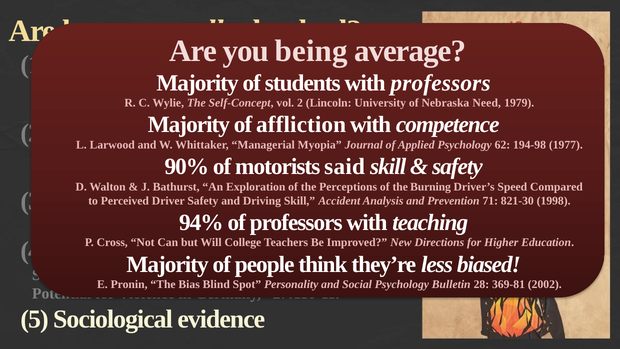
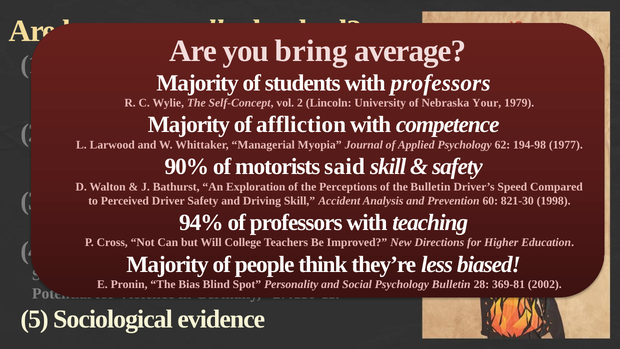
being: being -> bring
Need: Need -> Your
the Burning: Burning -> Bulletin
71: 71 -> 60
